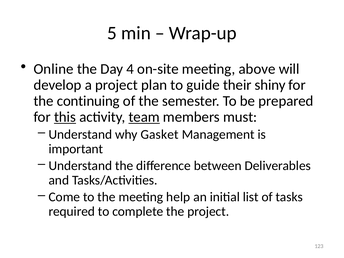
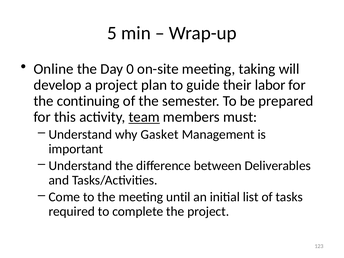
4: 4 -> 0
above: above -> taking
shiny: shiny -> labor
this underline: present -> none
help: help -> until
